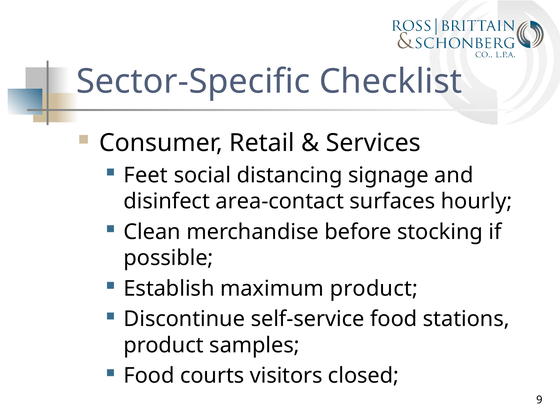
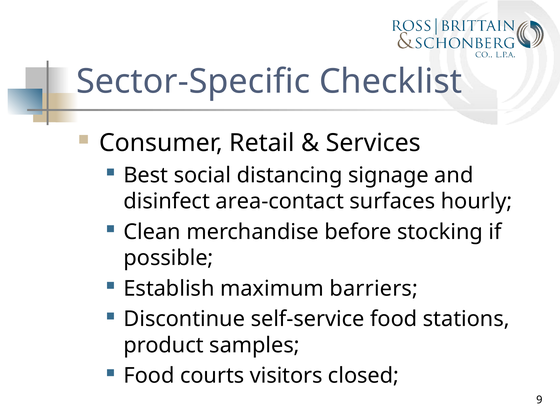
Feet: Feet -> Best
maximum product: product -> barriers
